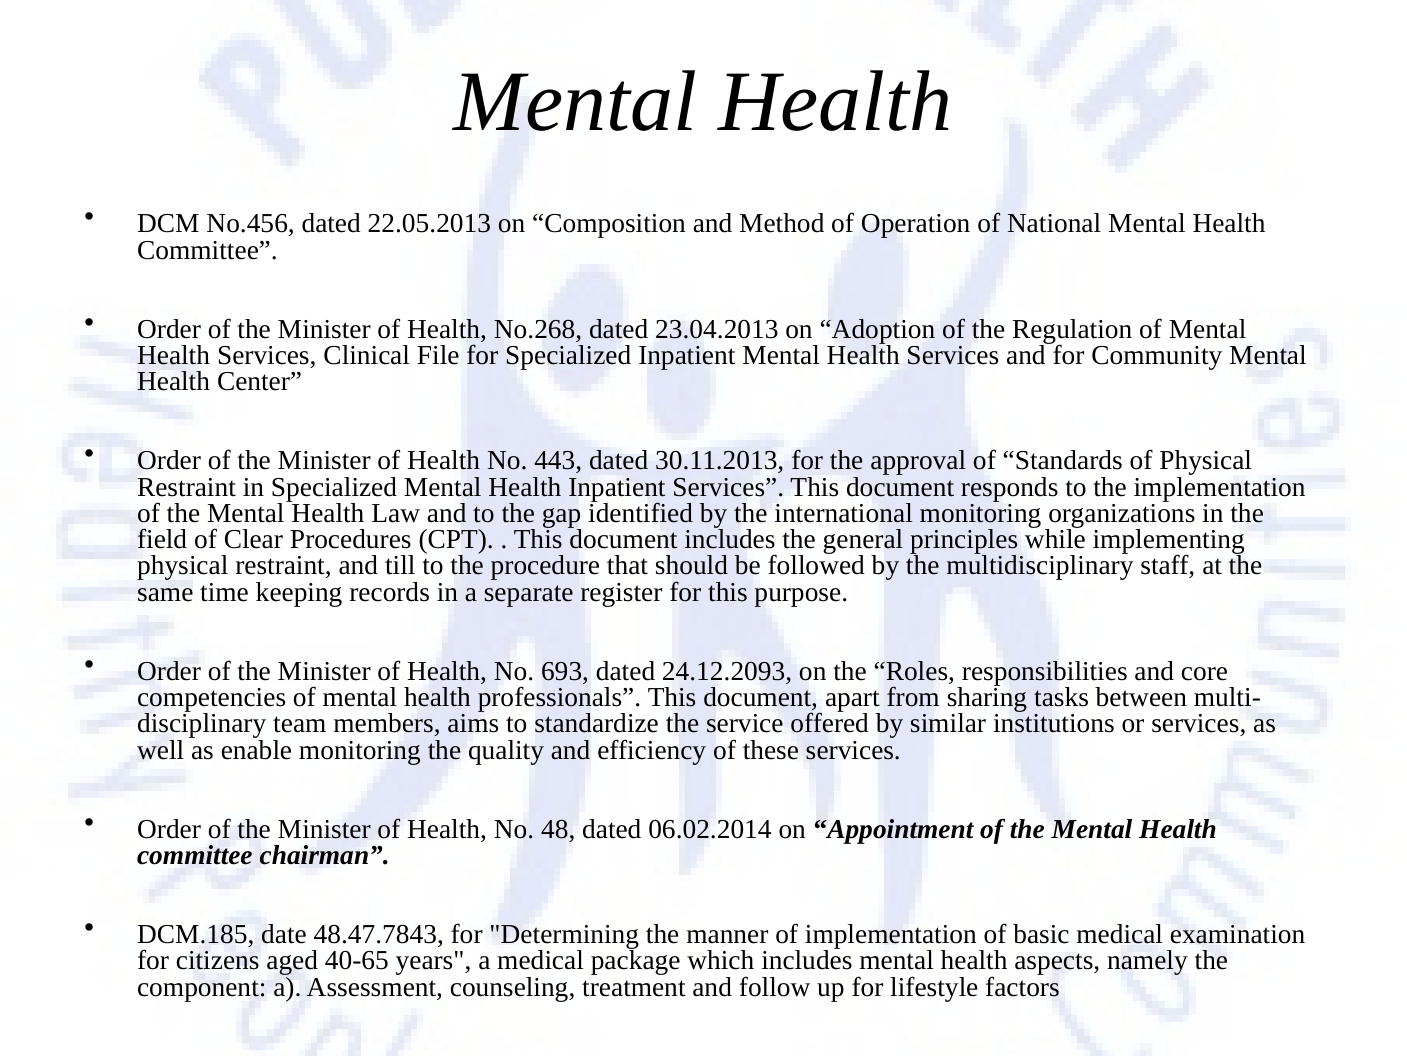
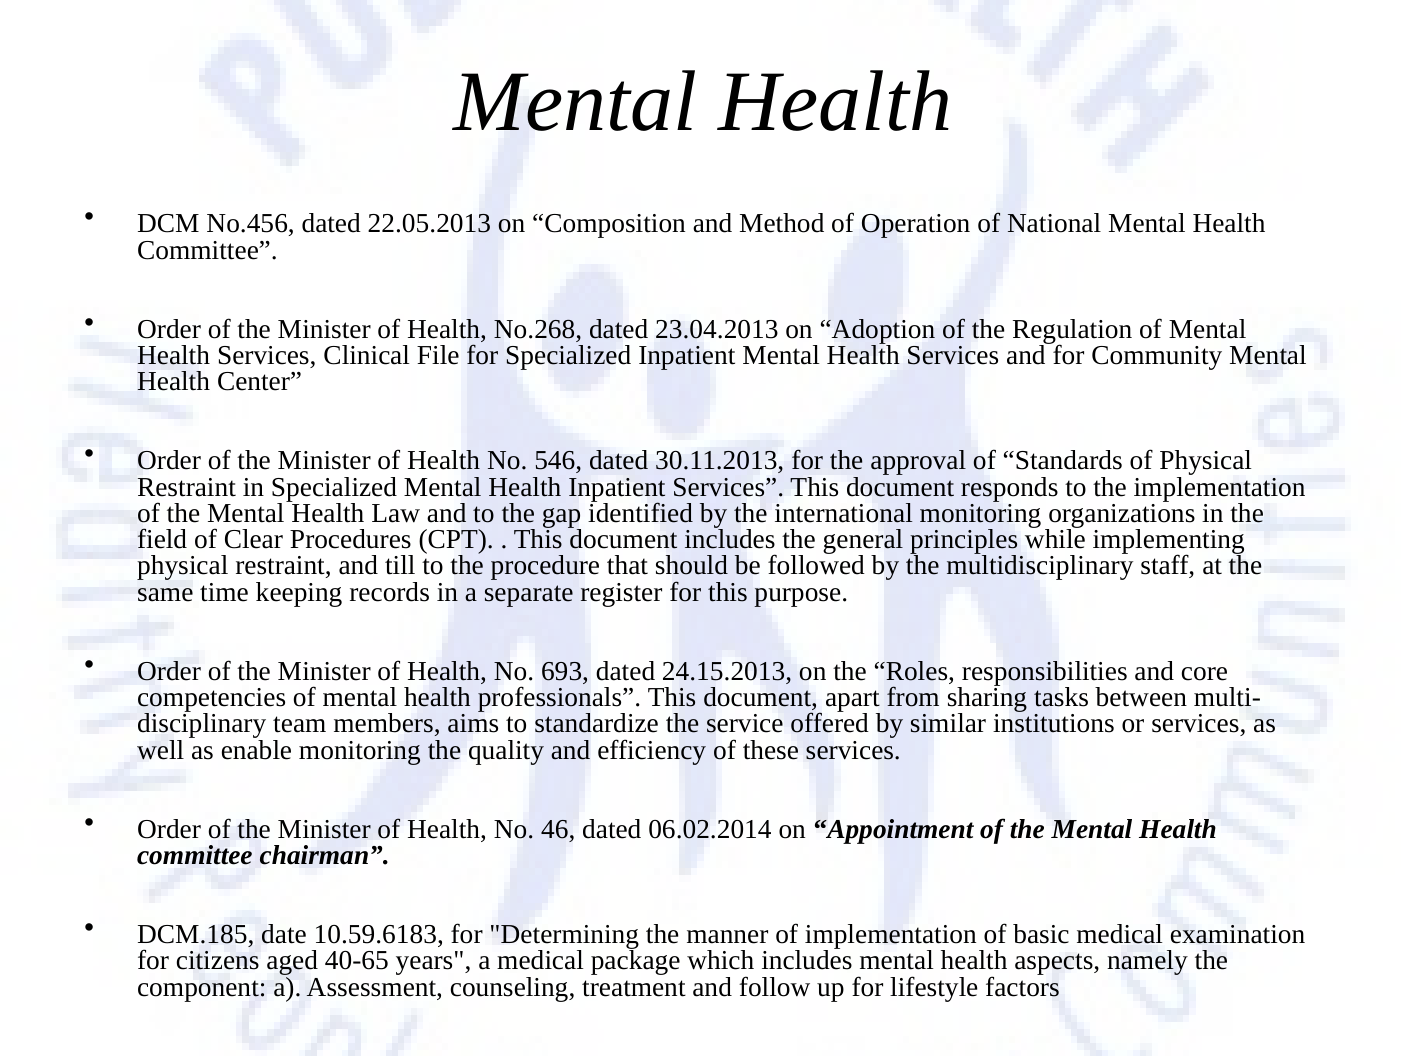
443: 443 -> 546
24.12.2093: 24.12.2093 -> 24.15.2013
48: 48 -> 46
48.47.7843: 48.47.7843 -> 10.59.6183
